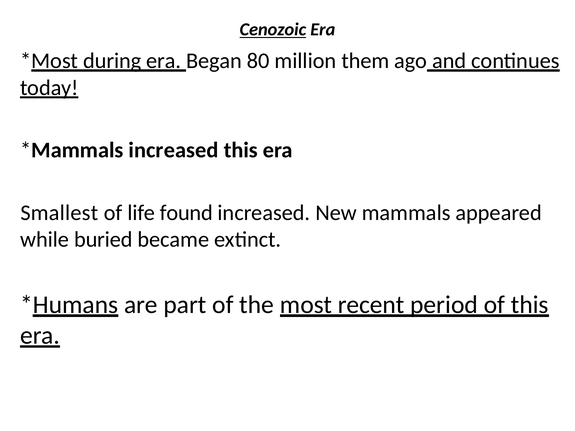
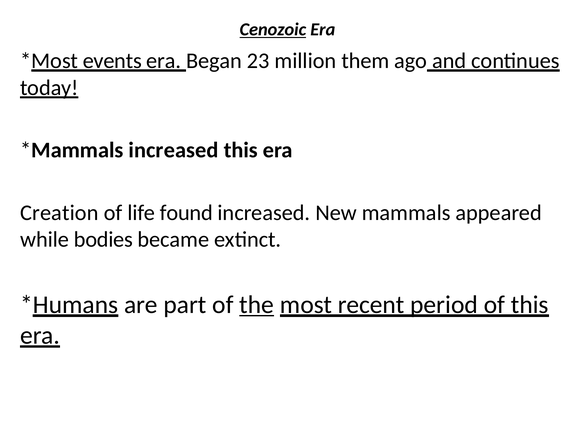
during: during -> events
80: 80 -> 23
Smallest: Smallest -> Creation
buried: buried -> bodies
the underline: none -> present
